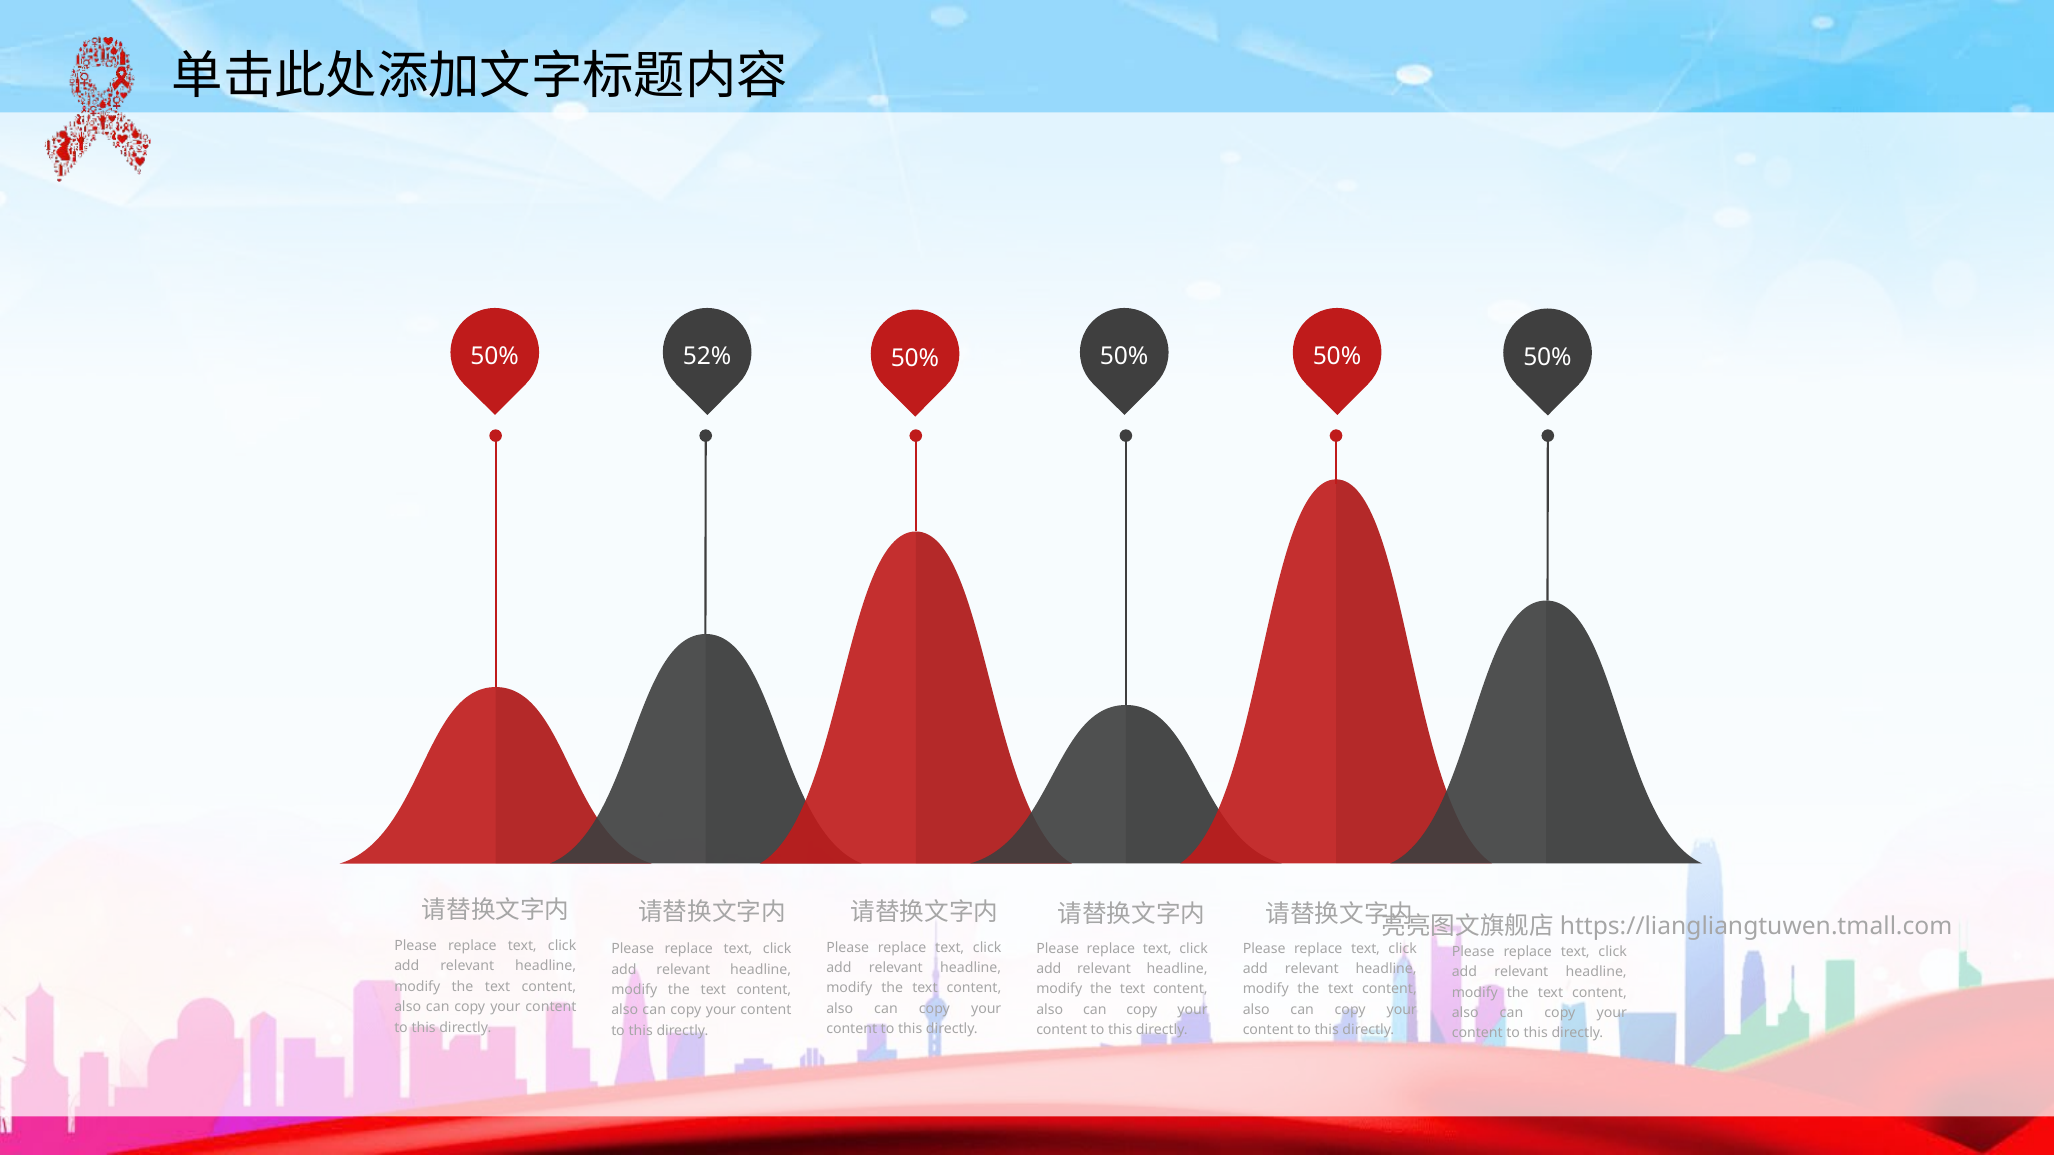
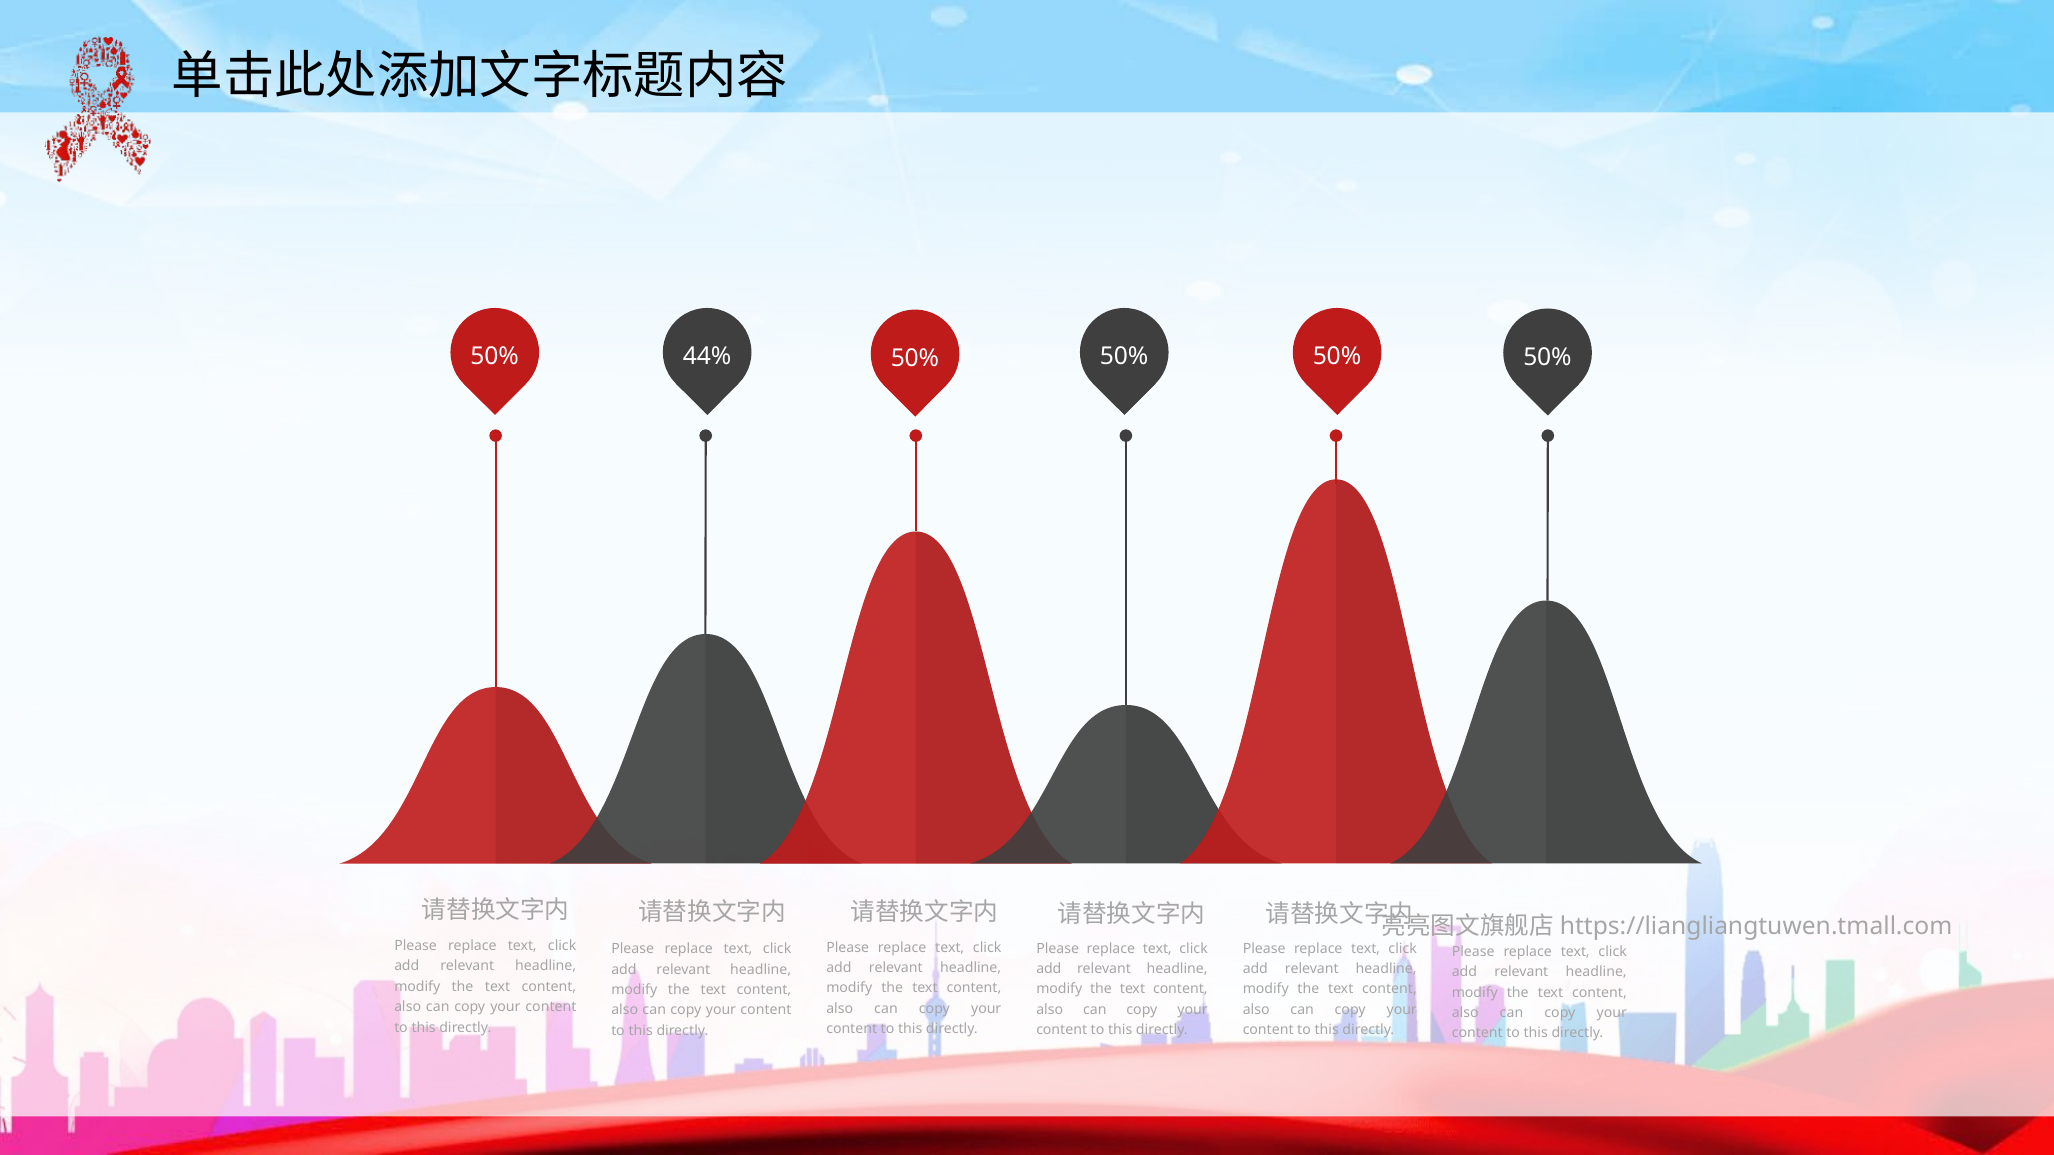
52%: 52% -> 44%
